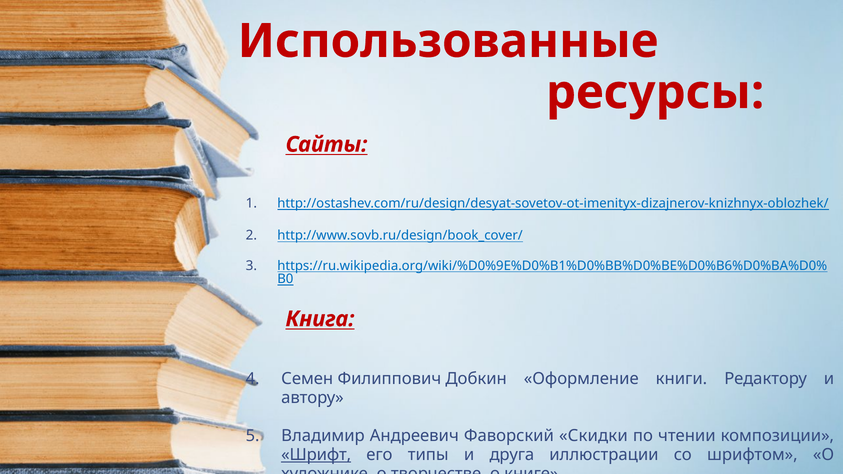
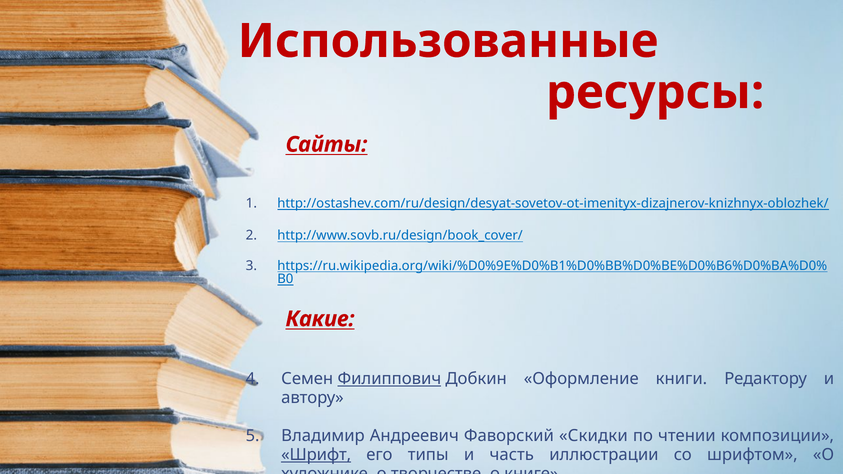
Книга: Книга -> Какие
Филиппович underline: none -> present
друга: друга -> часть
